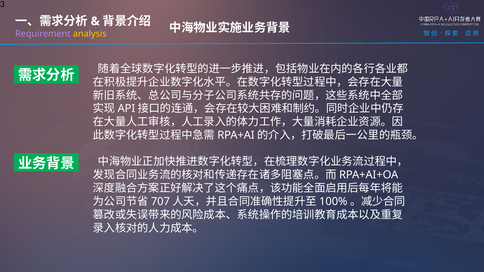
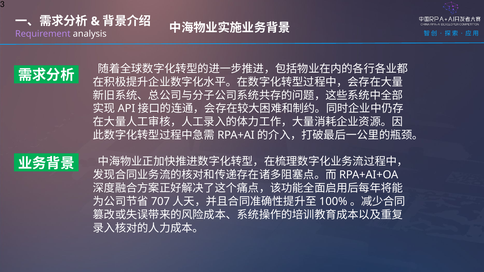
analysis colour: yellow -> white
